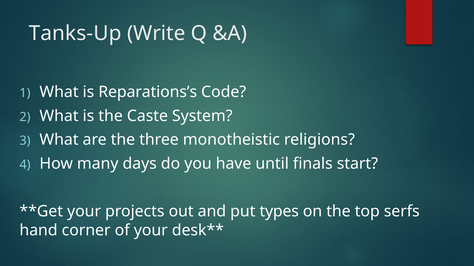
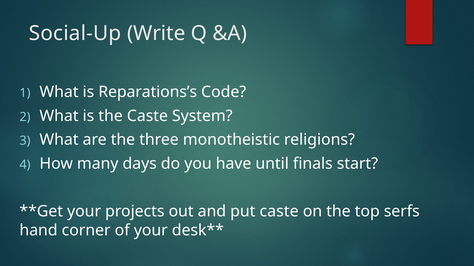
Tanks-Up: Tanks-Up -> Social-Up
put types: types -> caste
